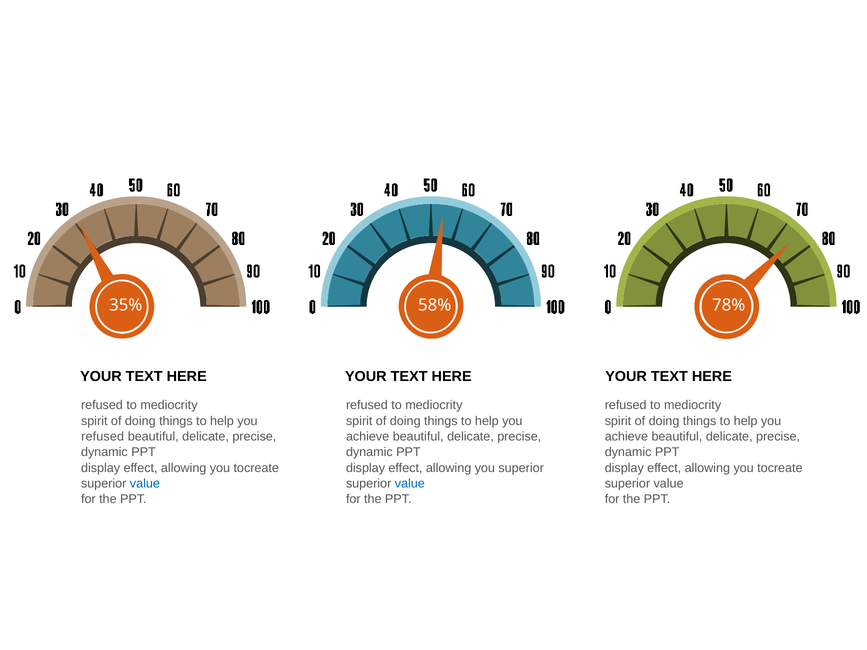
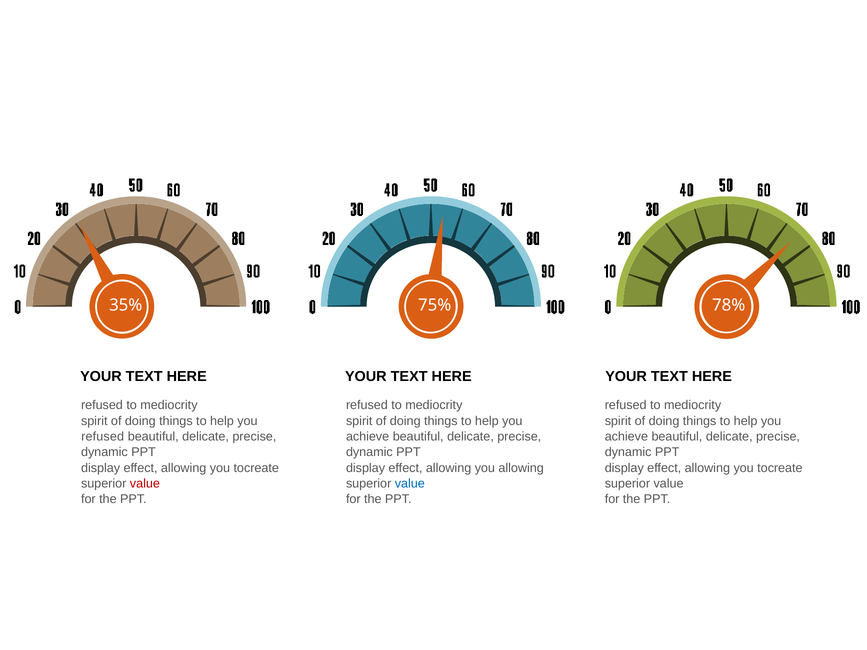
58%: 58% -> 75%
you superior: superior -> allowing
value at (145, 484) colour: blue -> red
